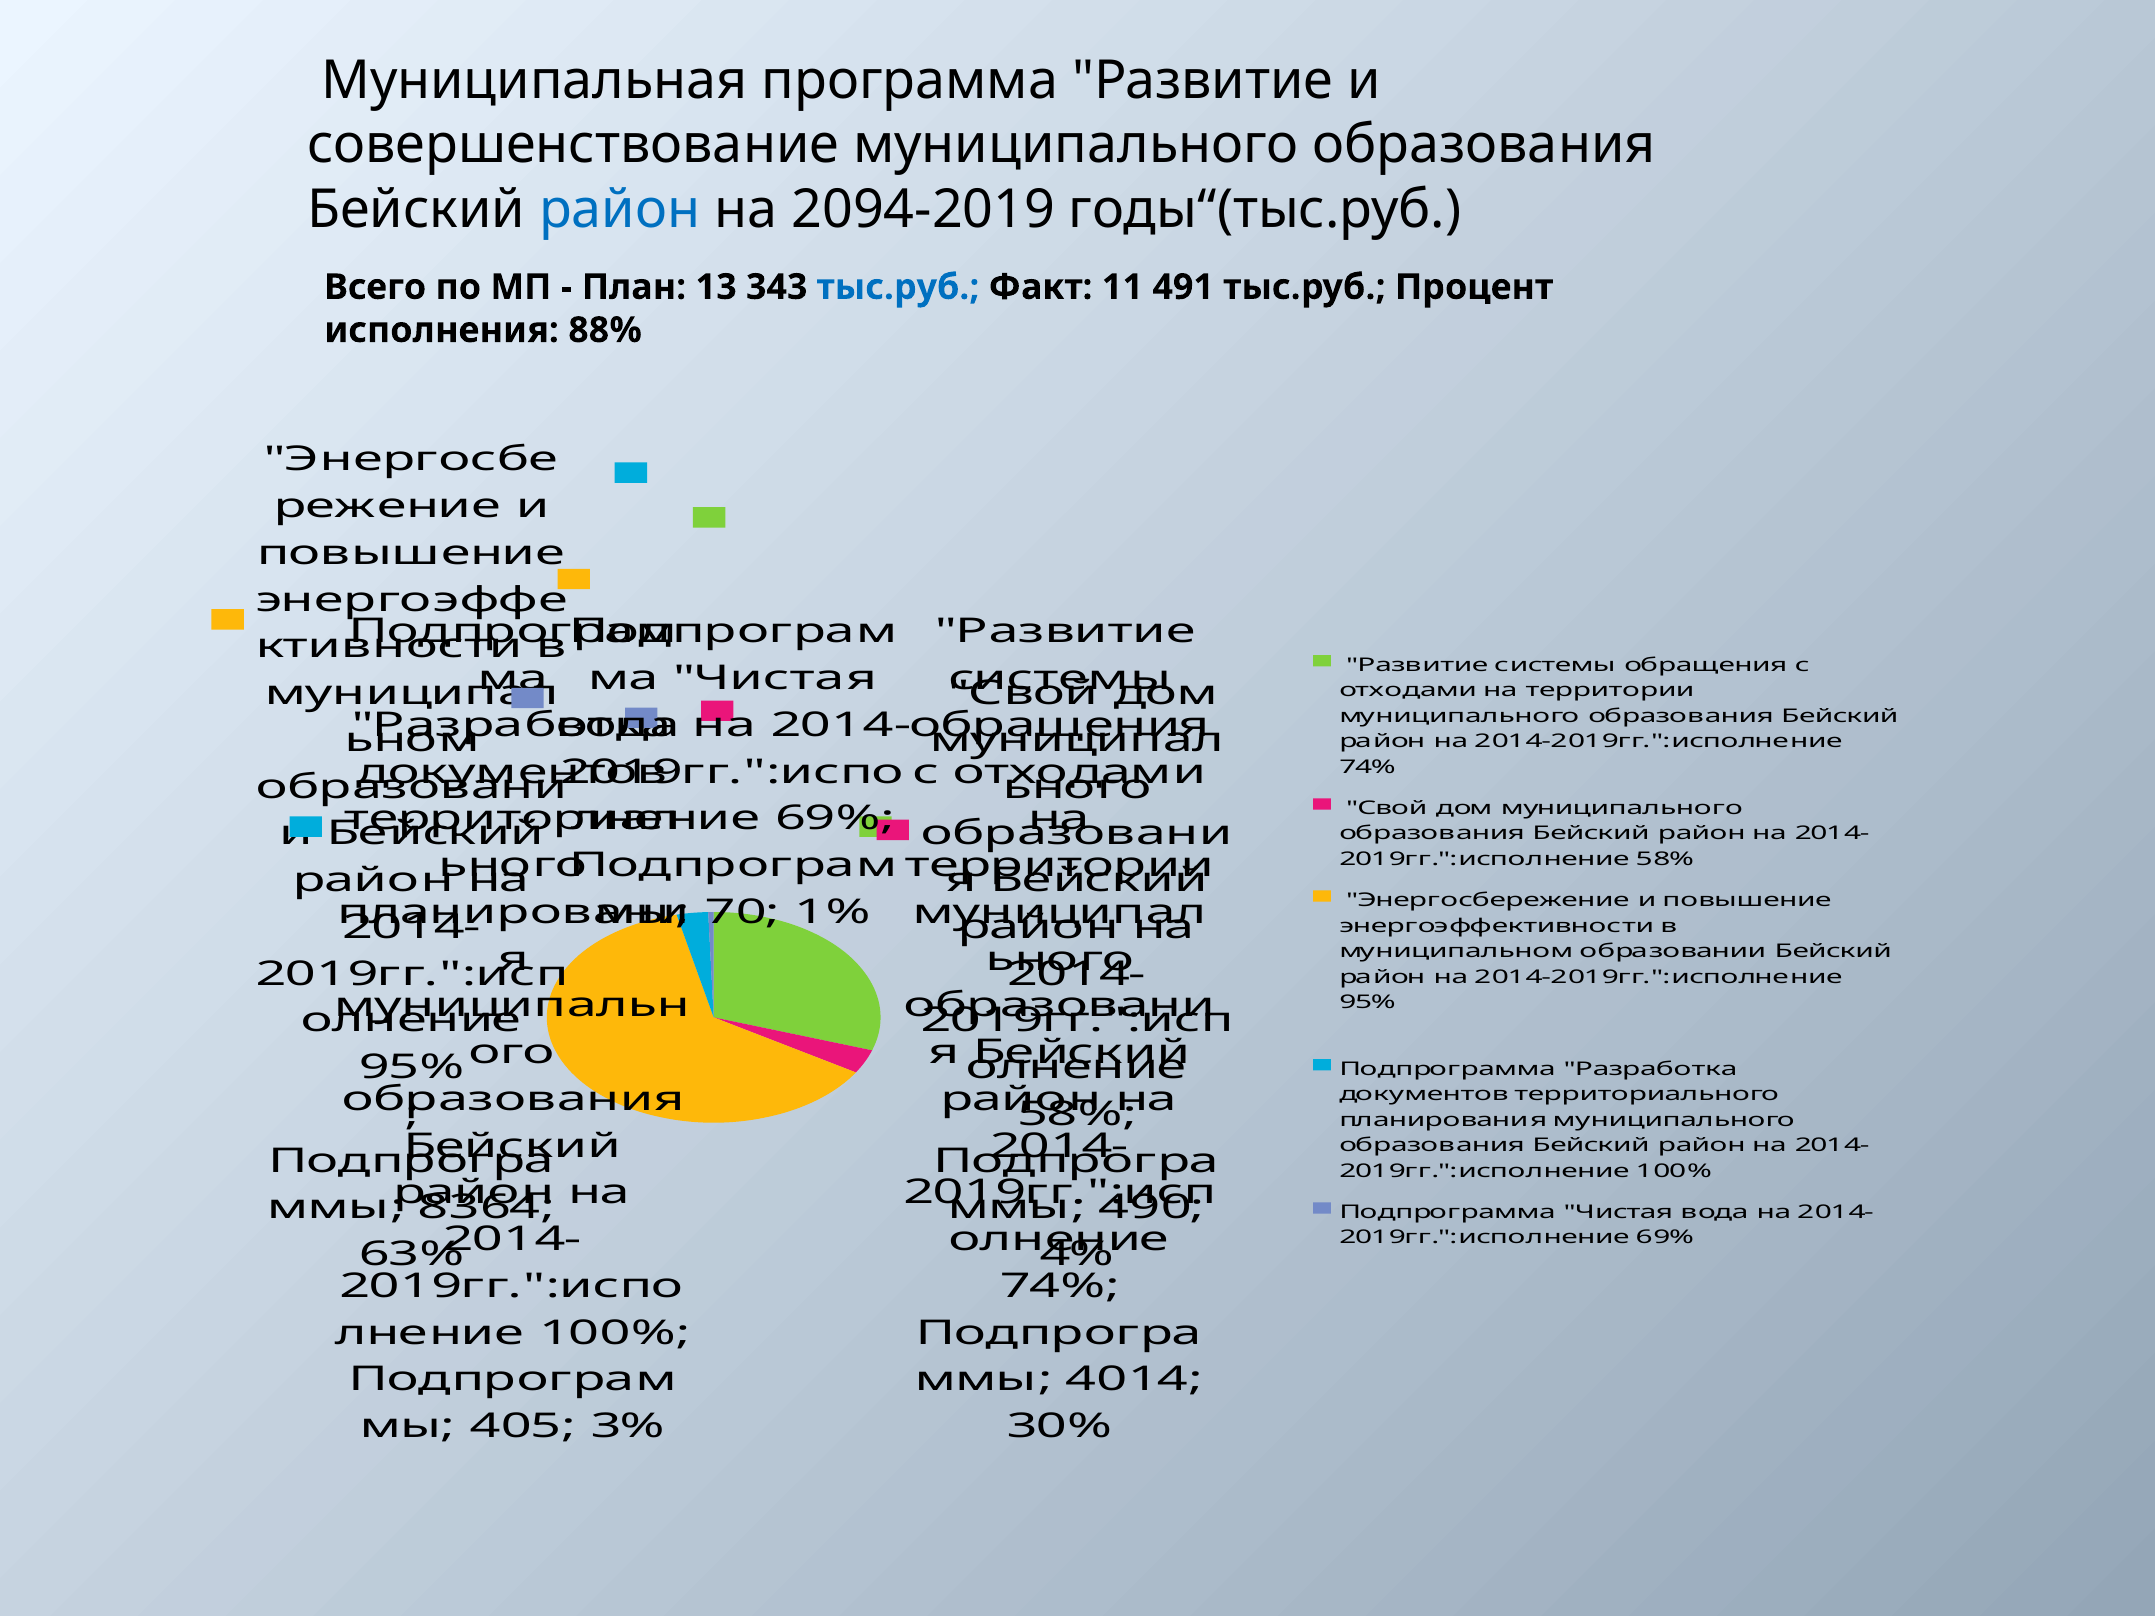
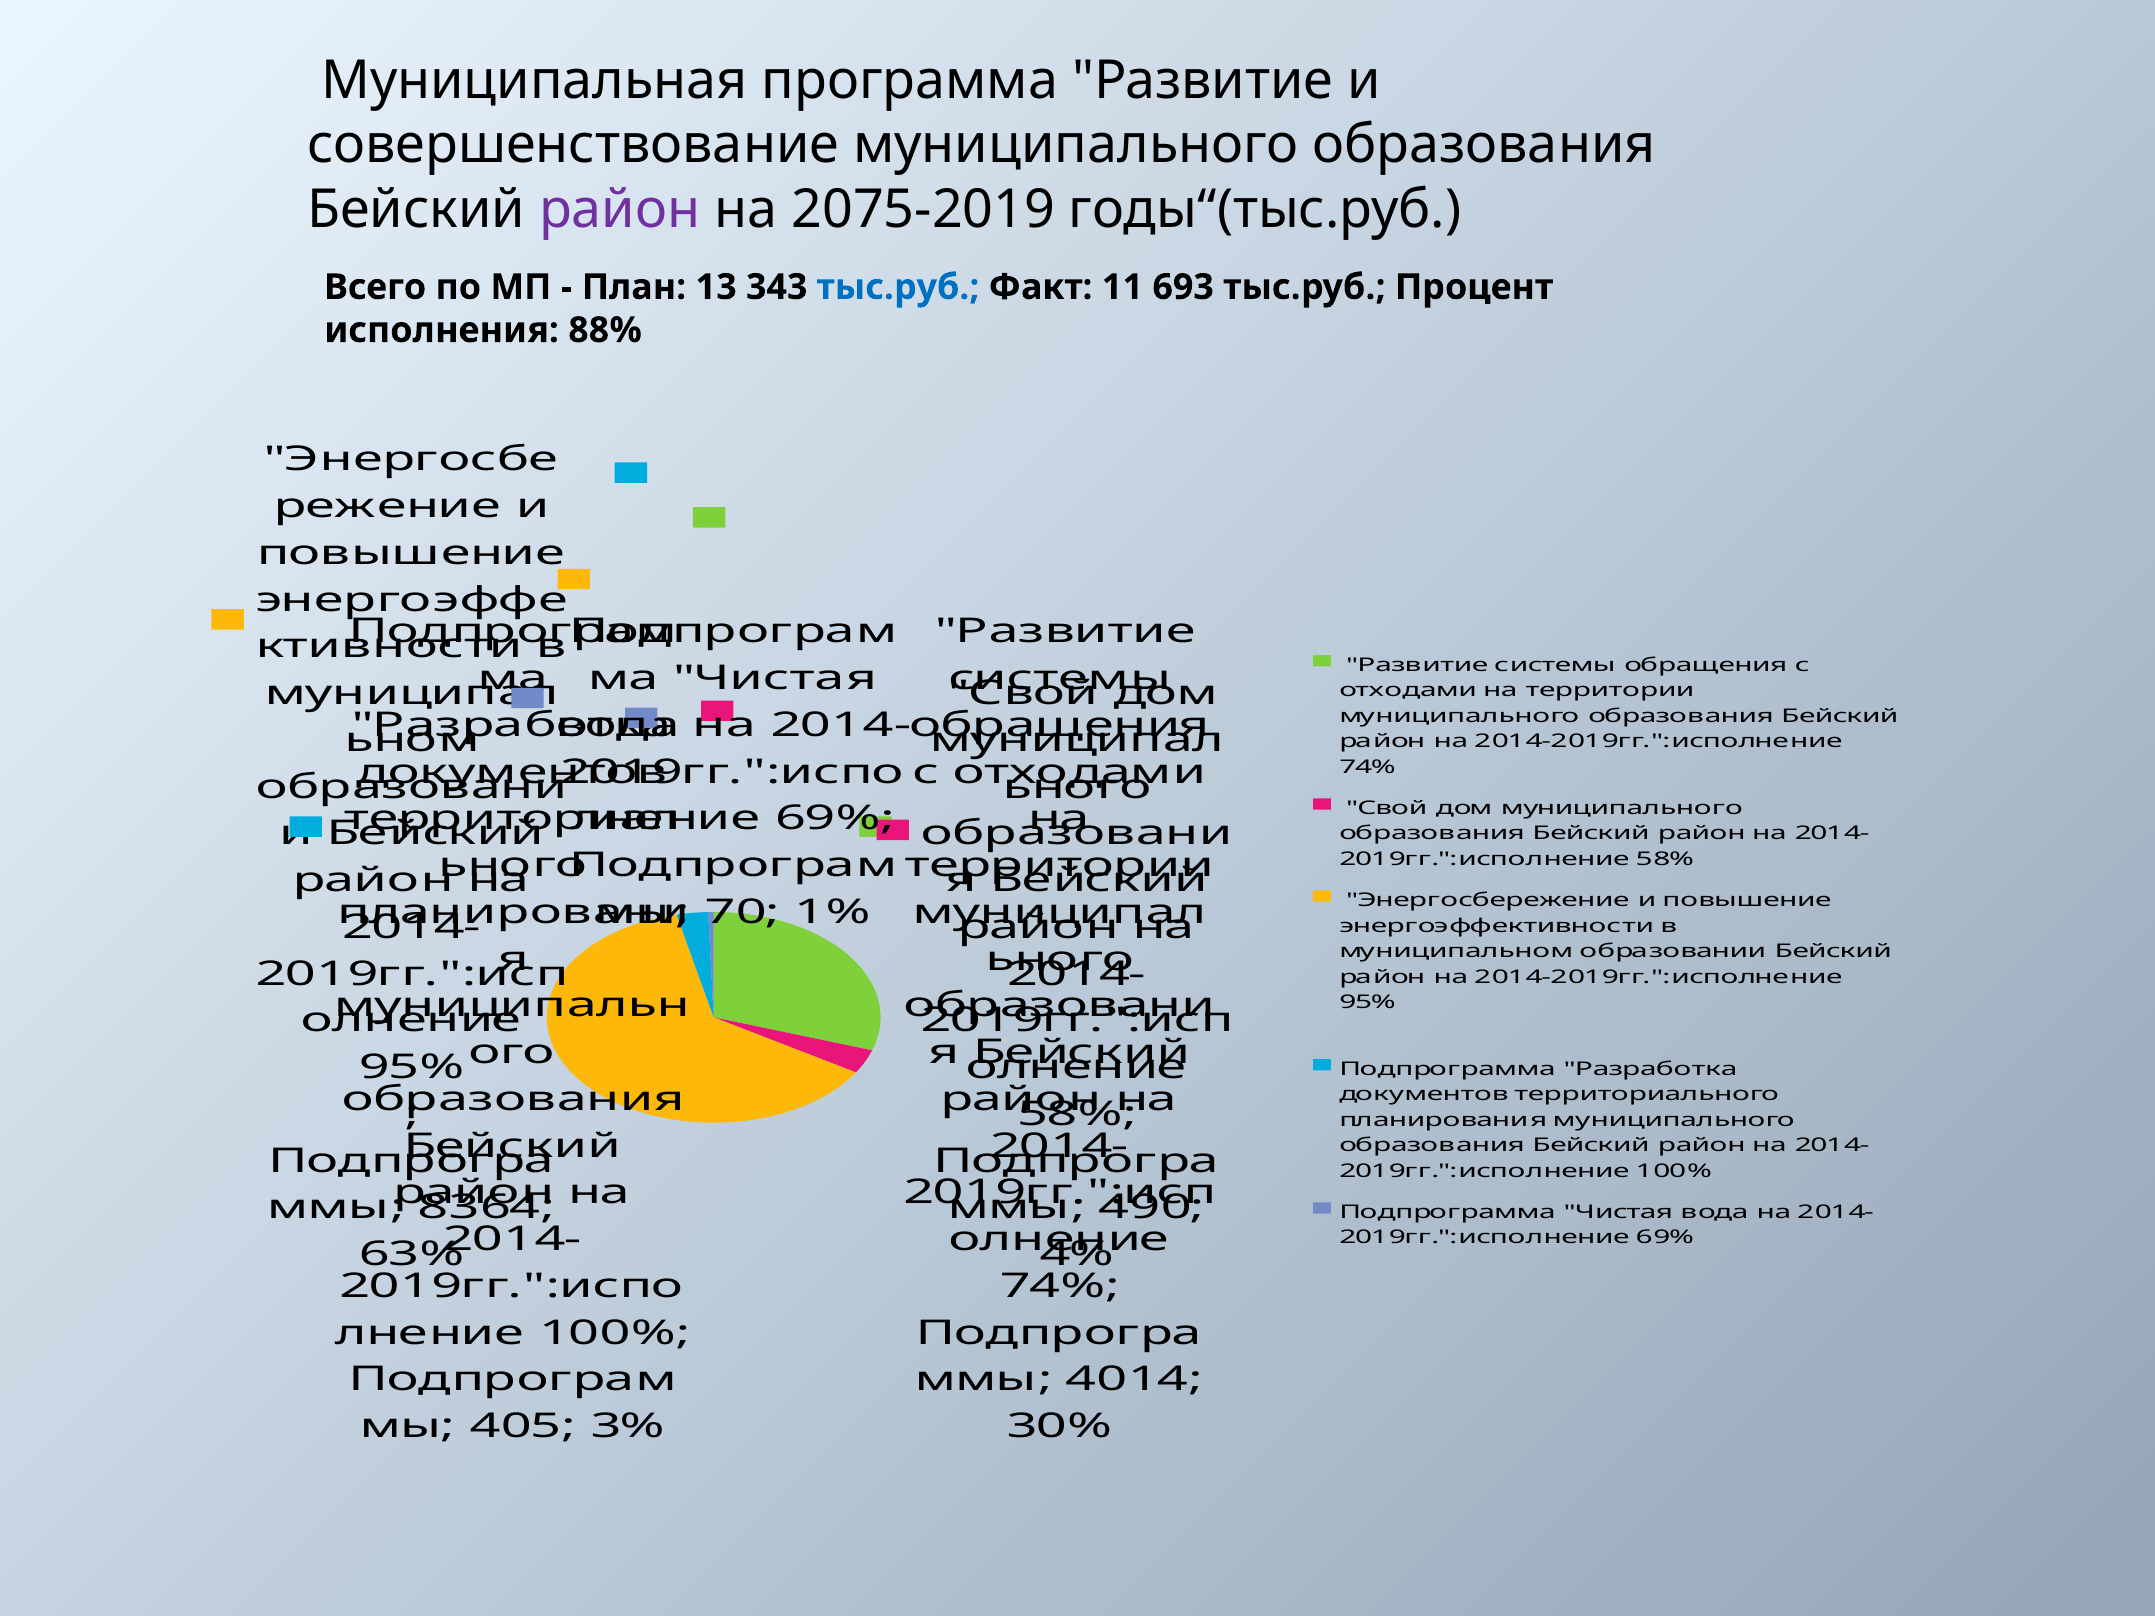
район at (620, 210) colour: blue -> purple
2094-2019: 2094-2019 -> 2075-2019
491: 491 -> 693
